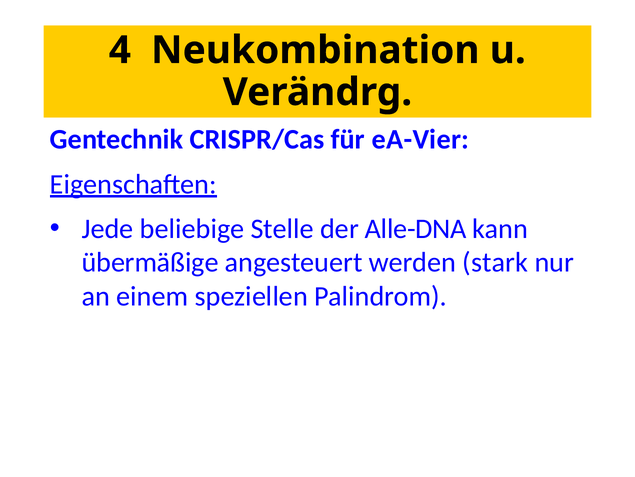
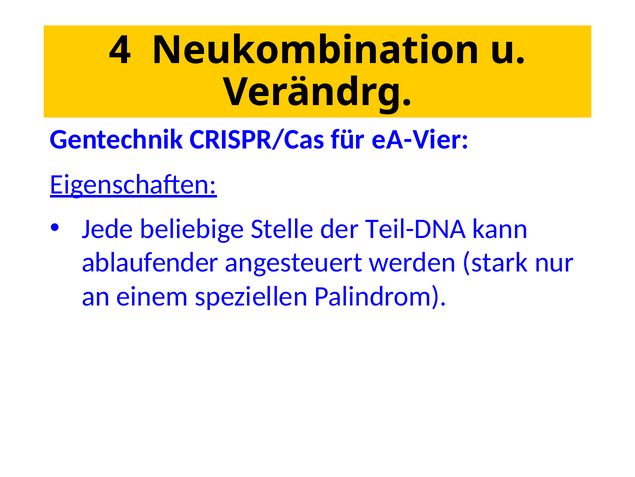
Alle-DNA: Alle-DNA -> Teil-DNA
übermäßige: übermäßige -> ablaufender
